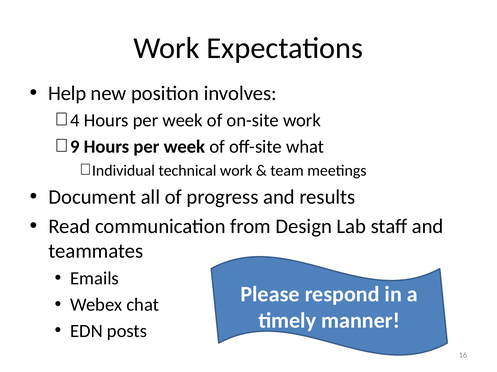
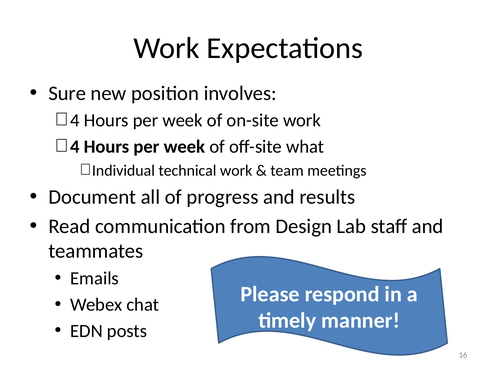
Help: Help -> Sure
9 at (75, 147): 9 -> 4
